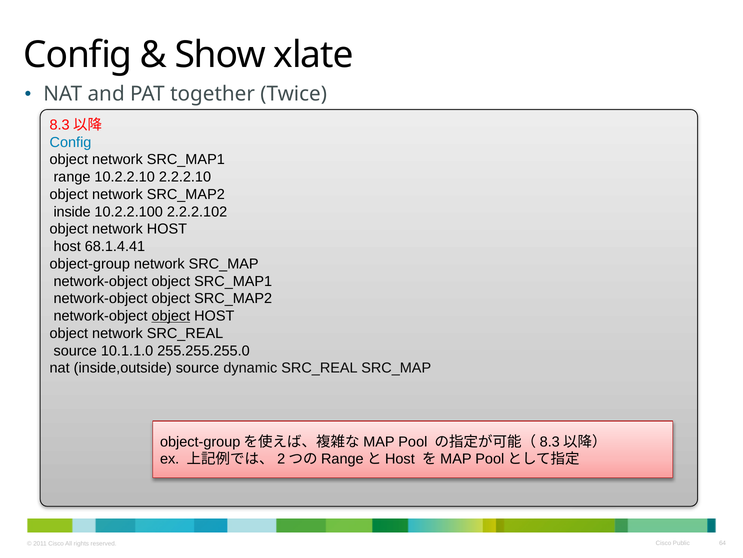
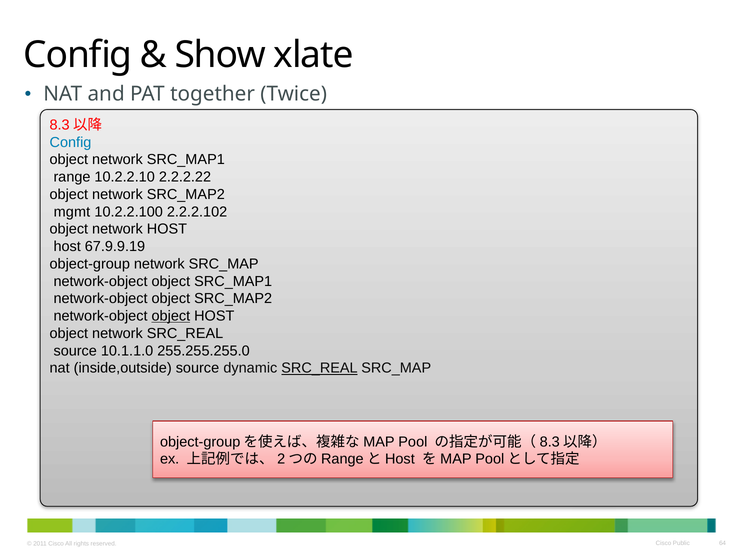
2.2.2.10: 2.2.2.10 -> 2.2.2.22
inside: inside -> mgmt
68.1.4.41: 68.1.4.41 -> 67.9.9.19
SRC_REAL at (319, 368) underline: none -> present
